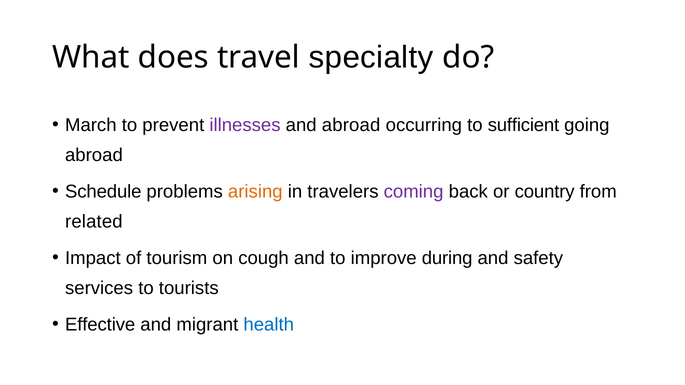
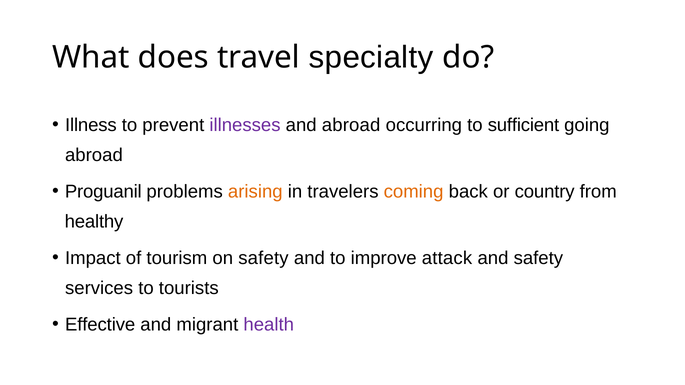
March: March -> Illness
Schedule: Schedule -> Proguanil
coming colour: purple -> orange
related: related -> healthy
on cough: cough -> safety
during: during -> attack
health colour: blue -> purple
